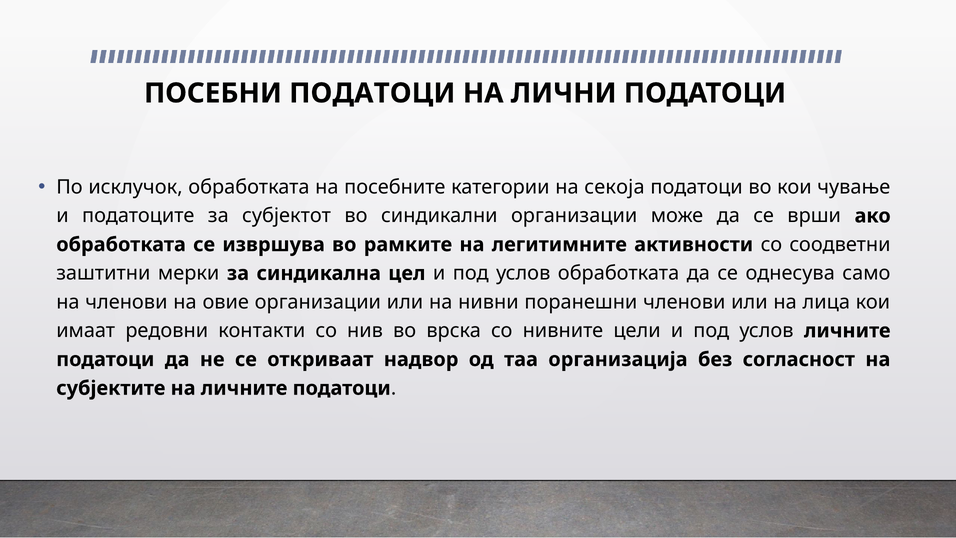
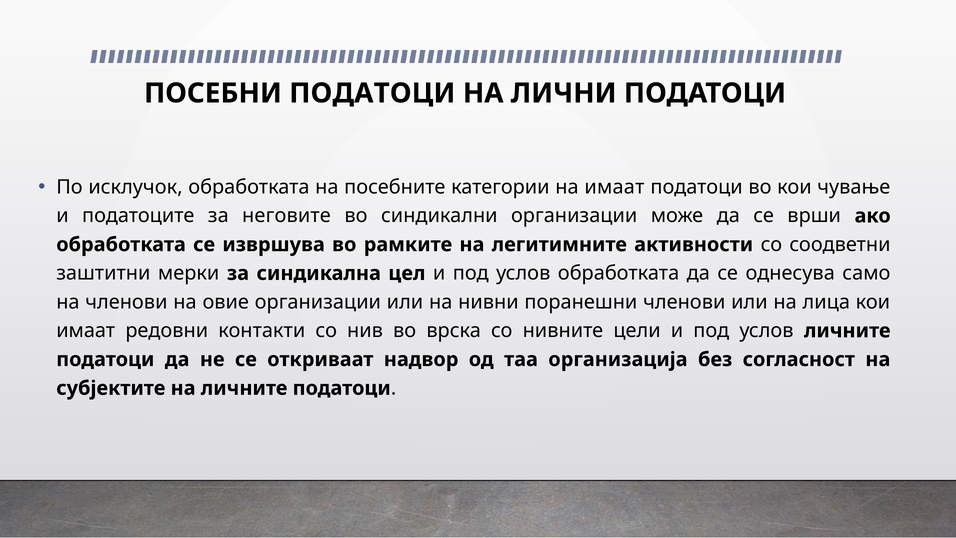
на секоја: секоја -> имаат
субјектот: субјектот -> неговите
